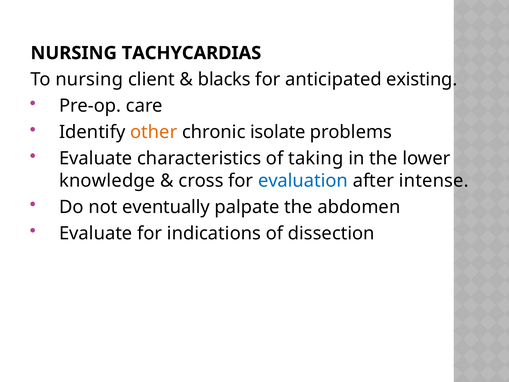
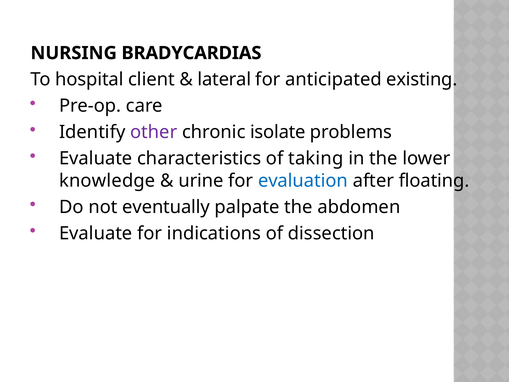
TACHYCARDIAS: TACHYCARDIAS -> BRADYCARDIAS
To nursing: nursing -> hospital
blacks: blacks -> lateral
other colour: orange -> purple
cross: cross -> urine
intense: intense -> floating
